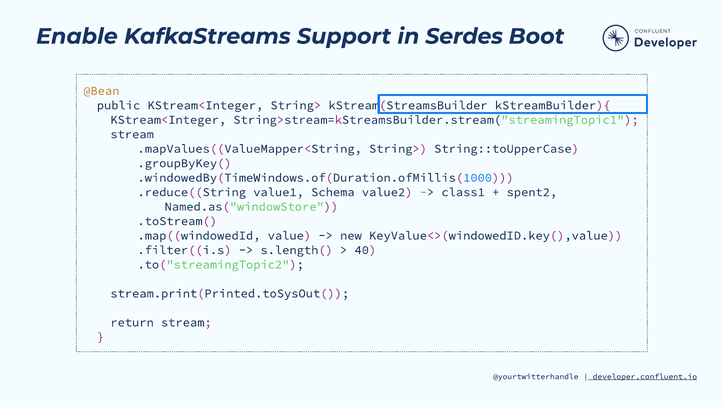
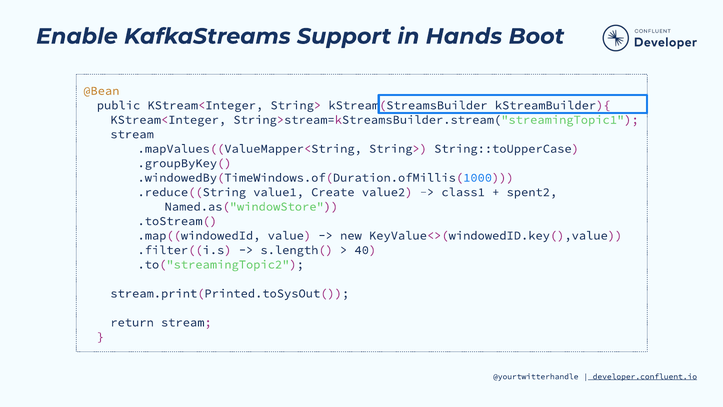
Serdes: Serdes -> Hands
Schema: Schema -> Create
